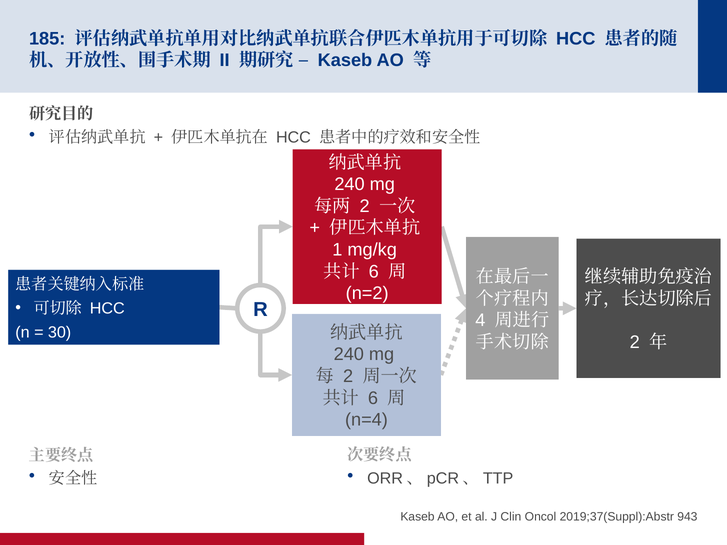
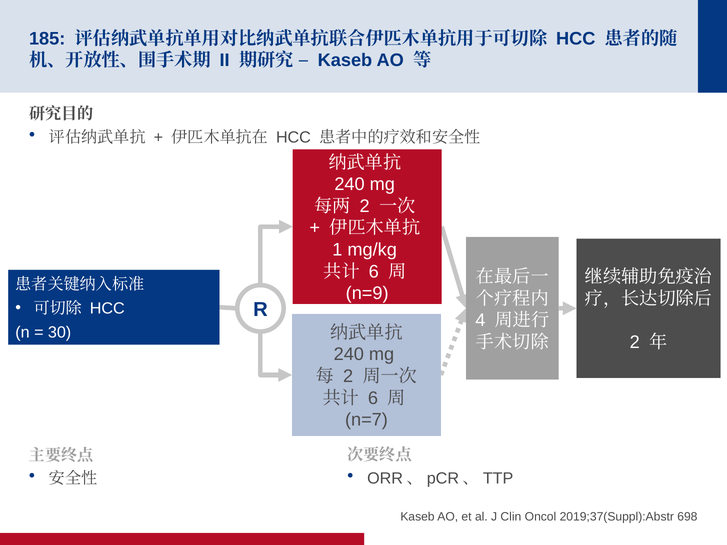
n=2: n=2 -> n=9
n=4: n=4 -> n=7
943: 943 -> 698
